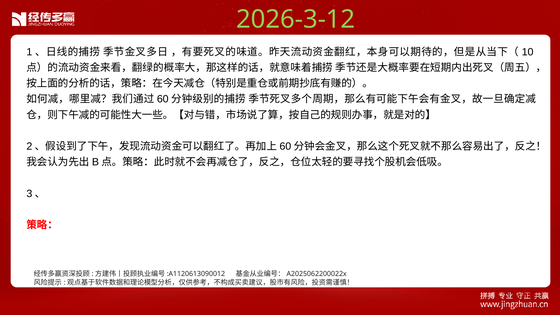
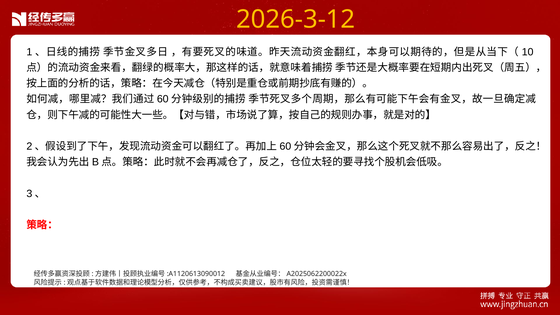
2026-3-12 colour: light green -> yellow
